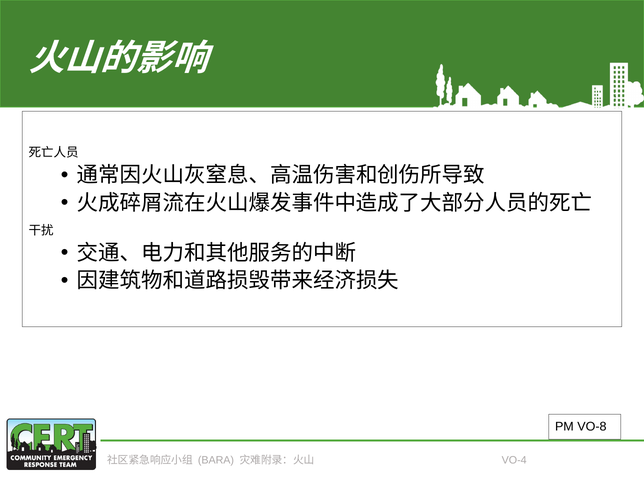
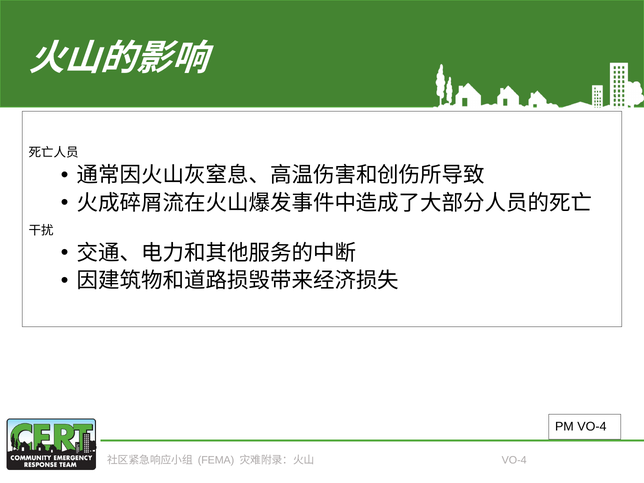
PM VO-8: VO-8 -> VO-4
BARA: BARA -> FEMA
